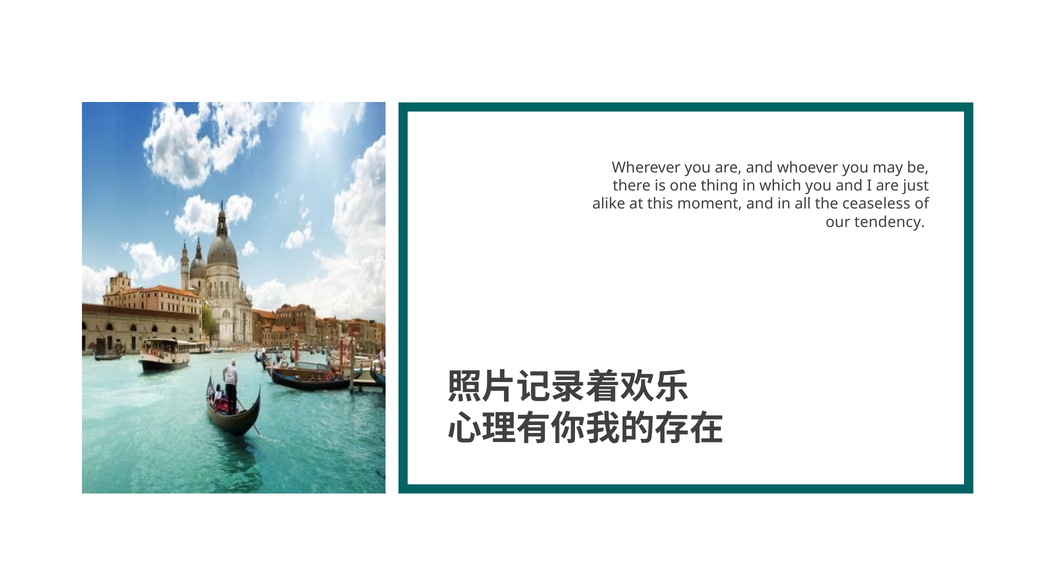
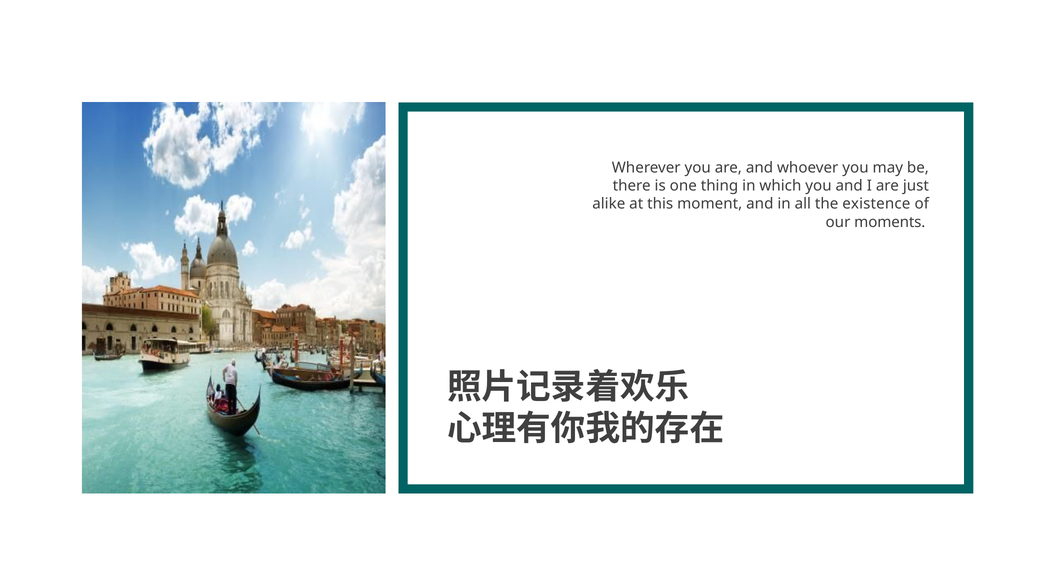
ceaseless: ceaseless -> existence
tendency: tendency -> moments
